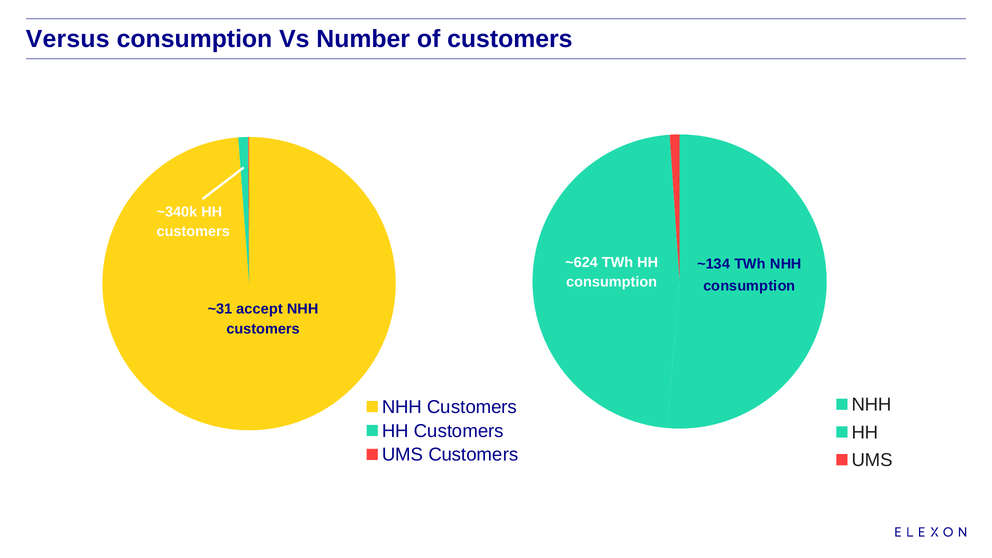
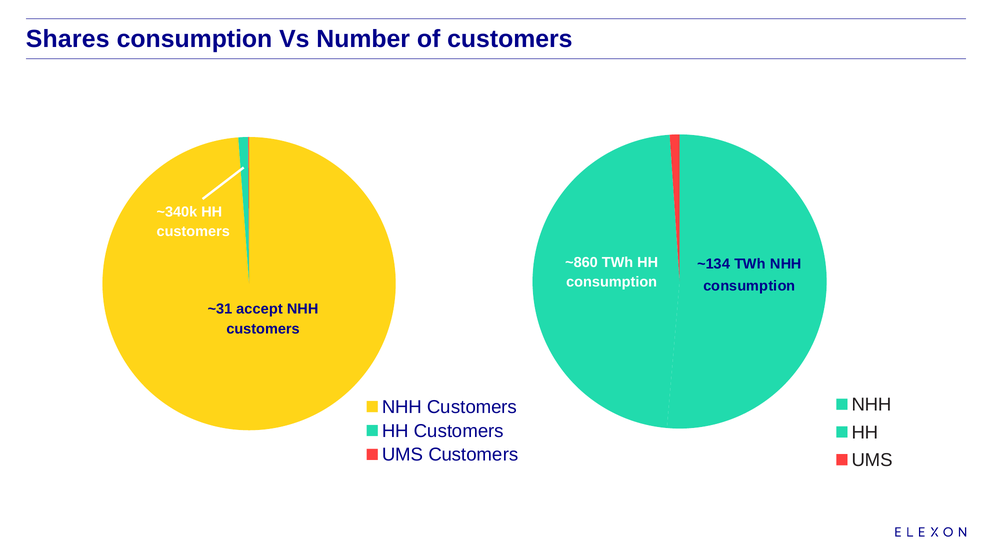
Versus: Versus -> Shares
~624: ~624 -> ~860
